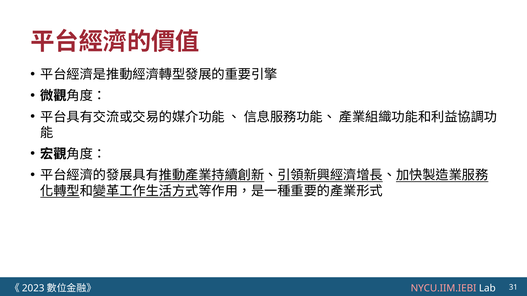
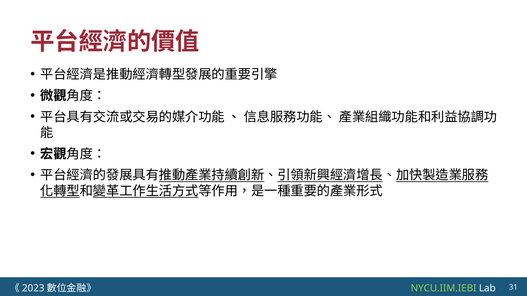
NYCU.IIM.IEBI colour: pink -> light green
